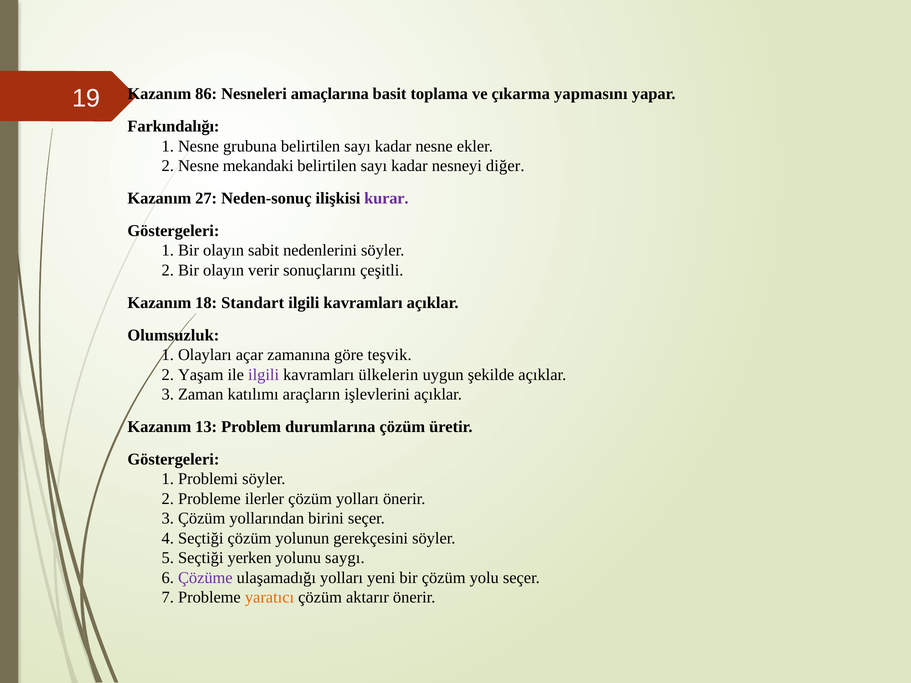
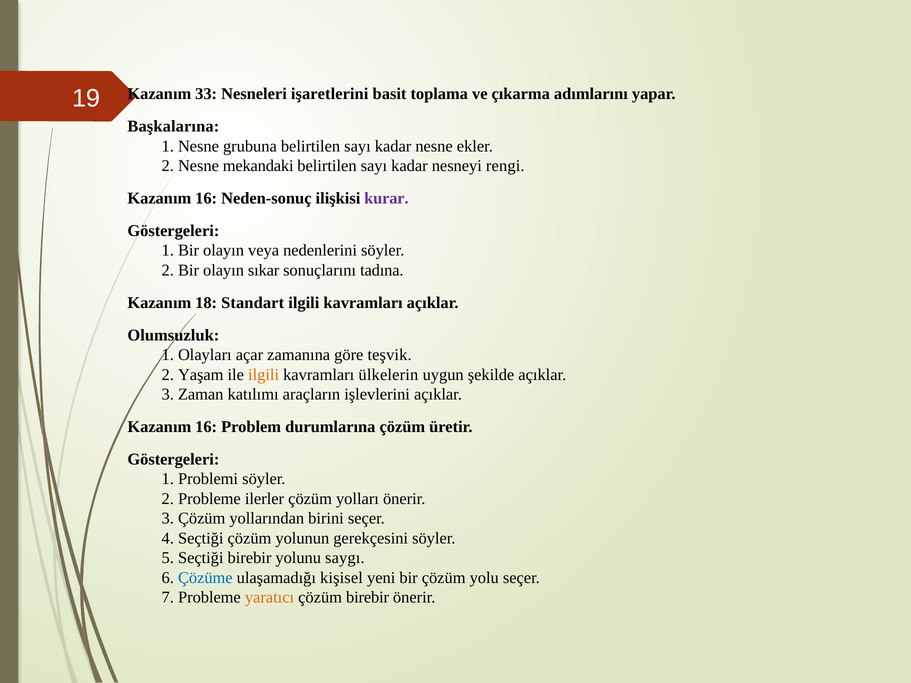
86: 86 -> 33
amaçlarına: amaçlarına -> işaretlerini
yapmasını: yapmasını -> adımlarını
Farkındalığı: Farkındalığı -> Başkalarına
diğer: diğer -> rengi
27 at (206, 198): 27 -> 16
sabit: sabit -> veya
verir: verir -> sıkar
çeşitli: çeşitli -> tadına
ilgili at (264, 375) colour: purple -> orange
13 at (206, 427): 13 -> 16
Seçtiği yerken: yerken -> birebir
Çözüme colour: purple -> blue
ulaşamadığı yolları: yolları -> kişisel
çözüm aktarır: aktarır -> birebir
